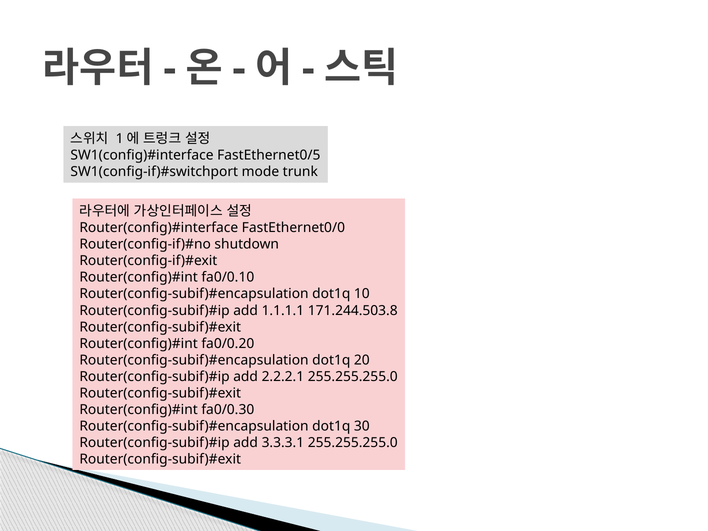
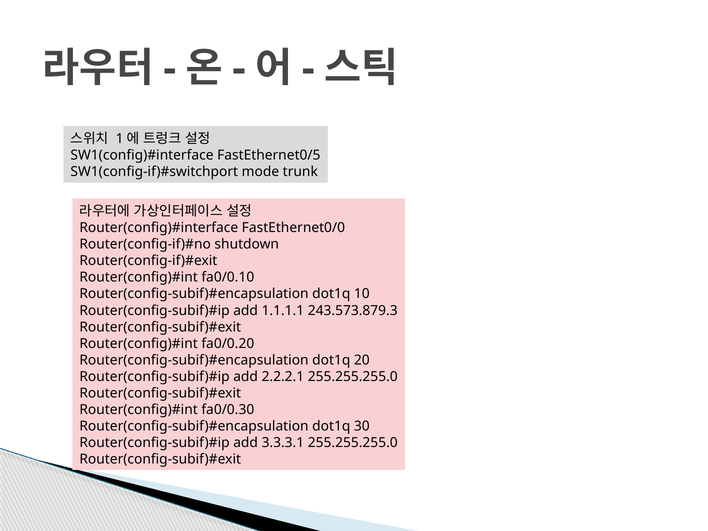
171.244.503.8: 171.244.503.8 -> 243.573.879.3
